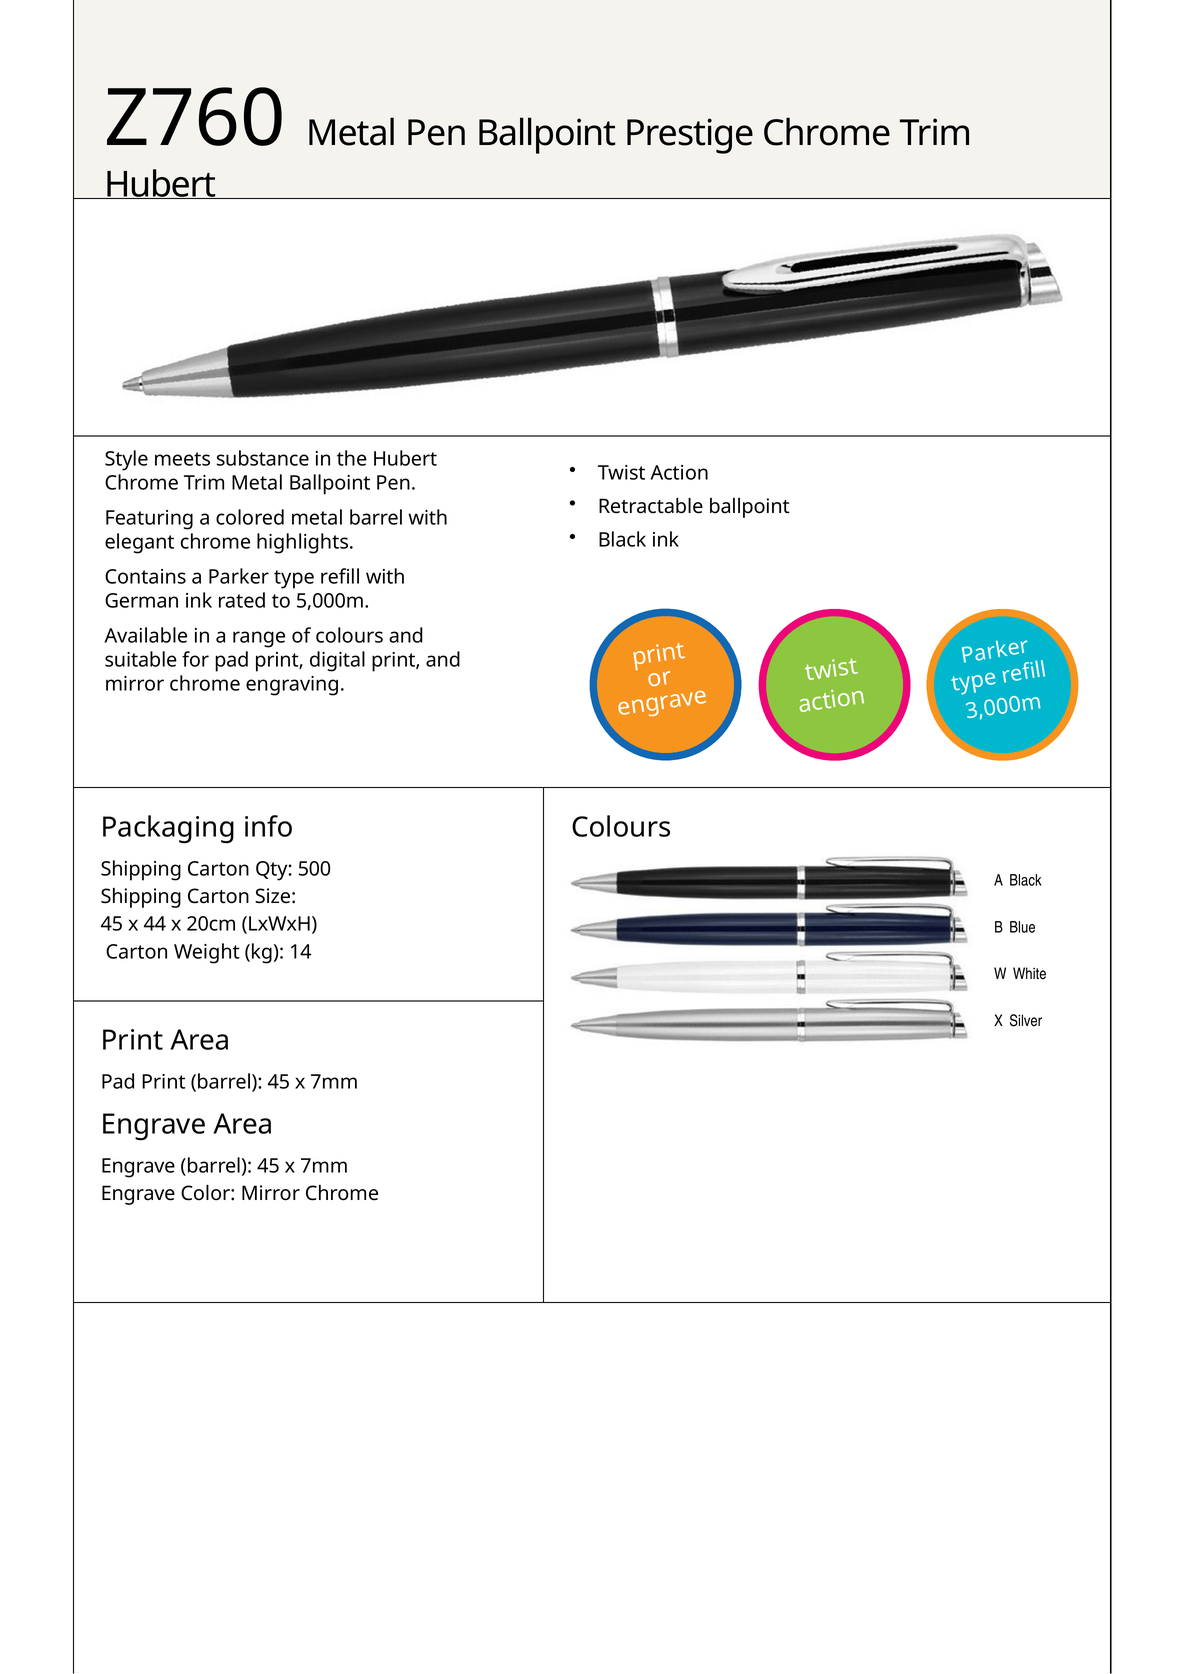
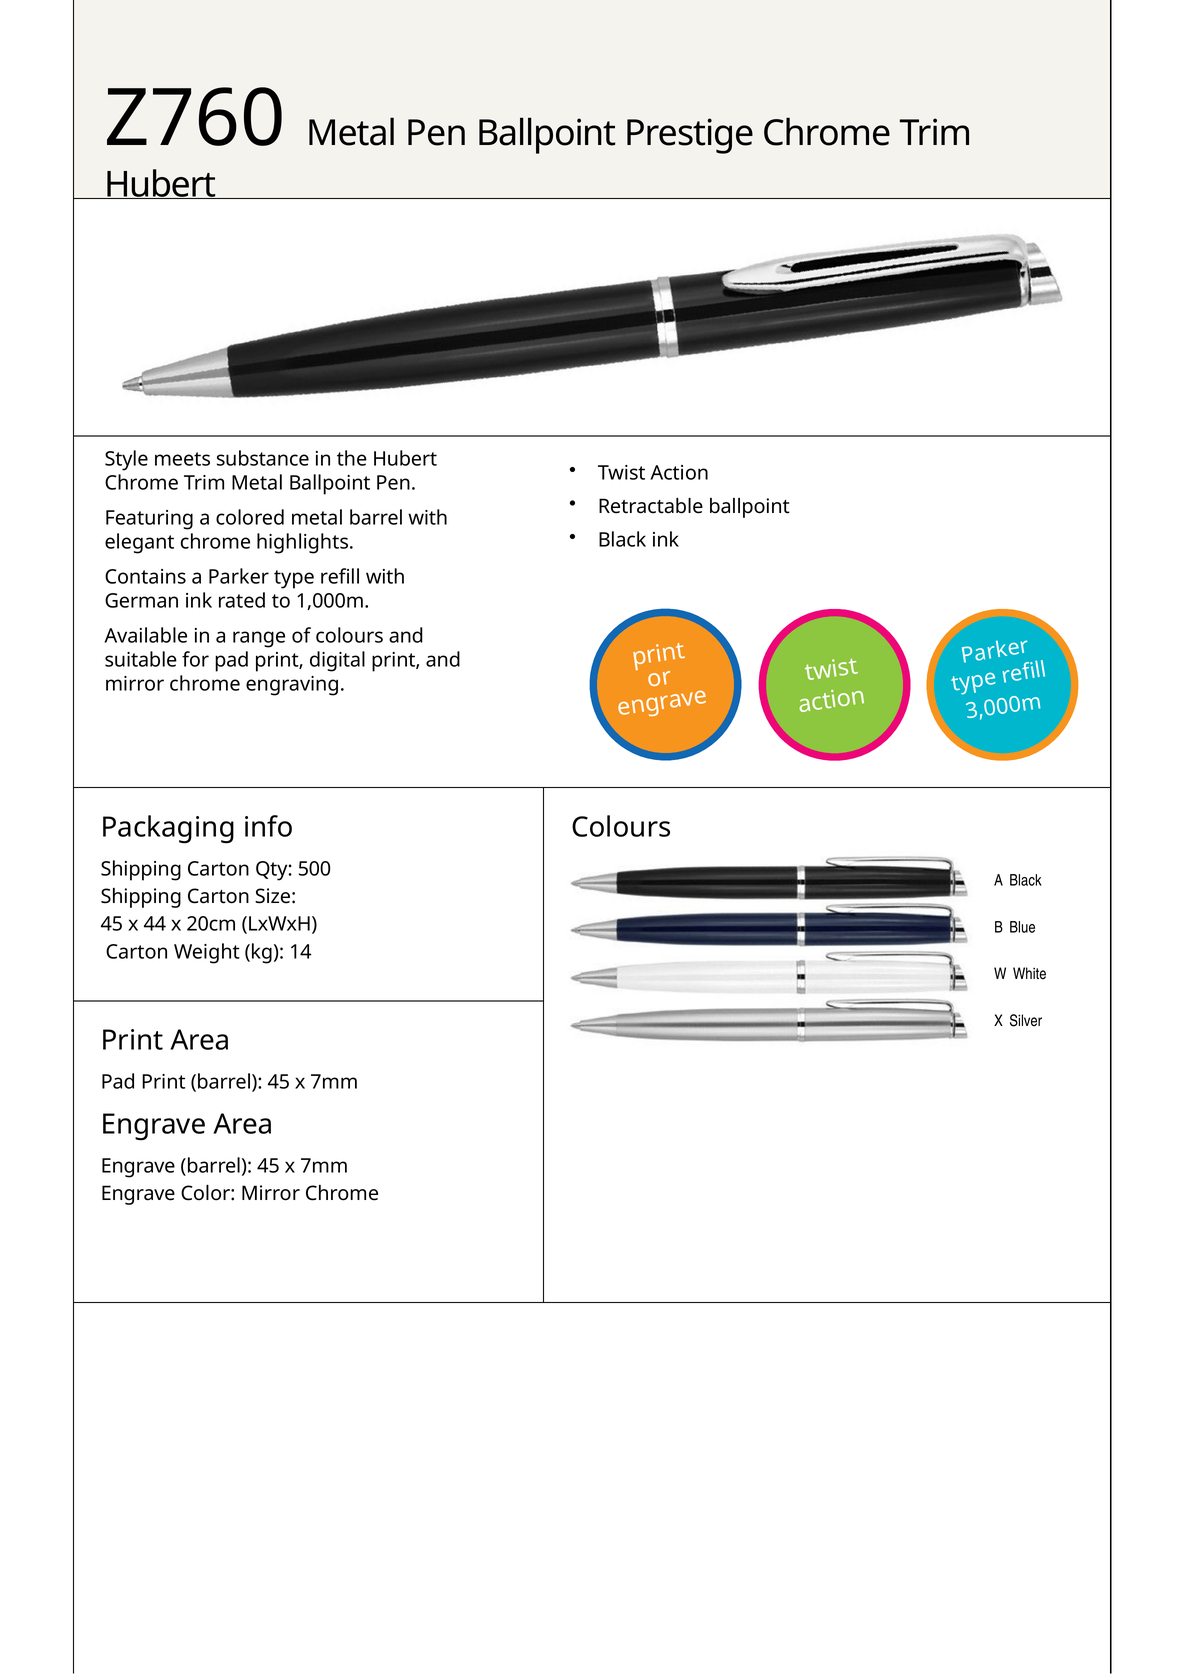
5,000m: 5,000m -> 1,000m
